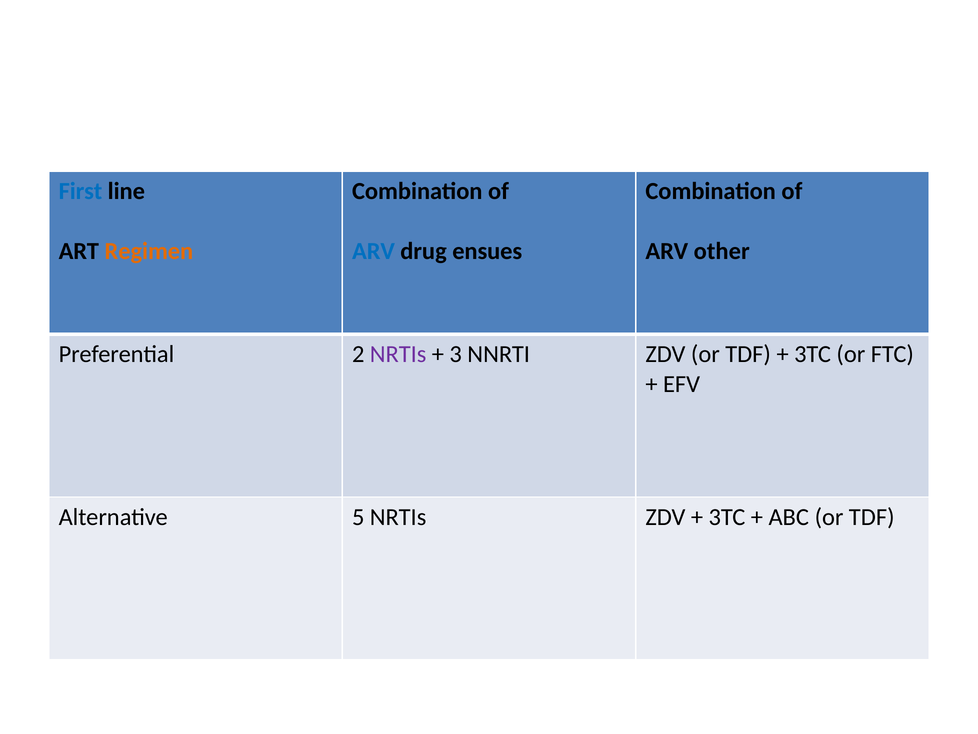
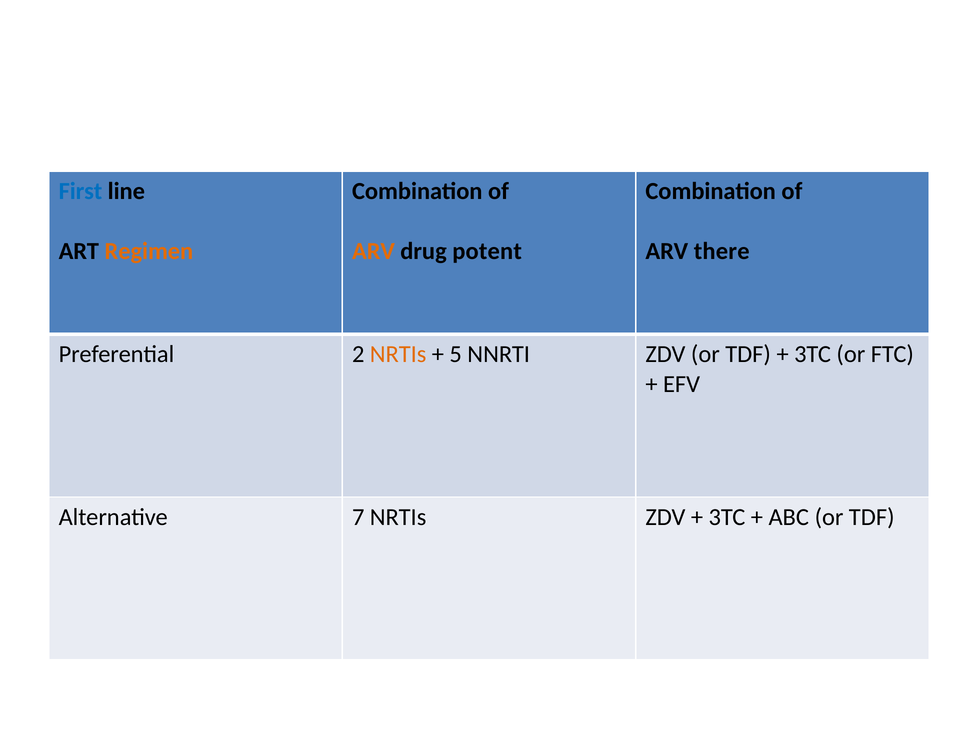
ARV at (373, 251) colour: blue -> orange
ensues: ensues -> potent
other: other -> there
NRTIs at (398, 354) colour: purple -> orange
3: 3 -> 5
5: 5 -> 7
